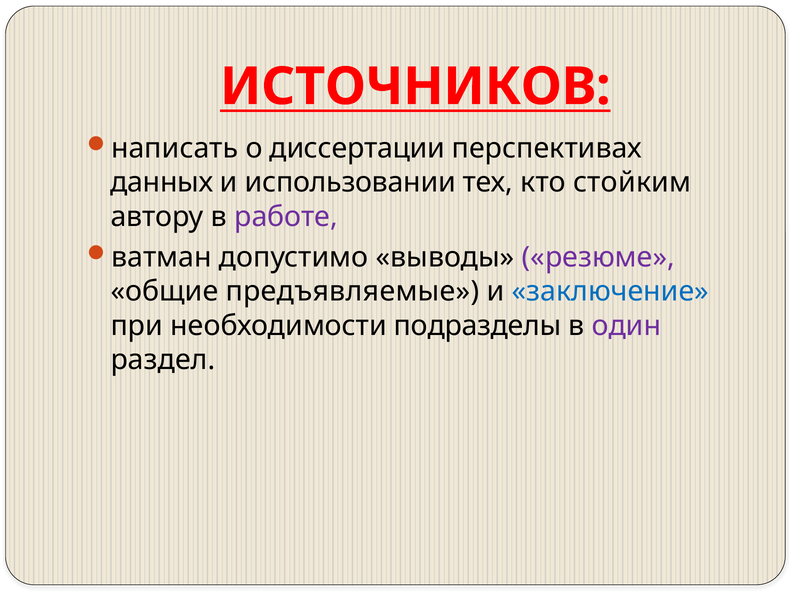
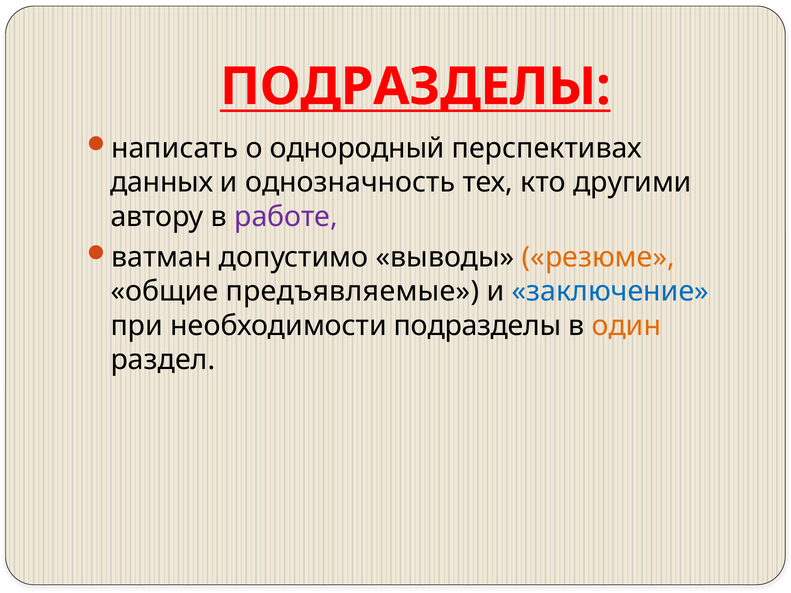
ИСТОЧНИКОВ at (415, 87): ИСТОЧНИКОВ -> ПОДРАЗДЕЛЫ
диссертации: диссертации -> однородный
использовании: использовании -> однозначность
стойким: стойким -> другими
резюме colour: purple -> orange
один colour: purple -> orange
